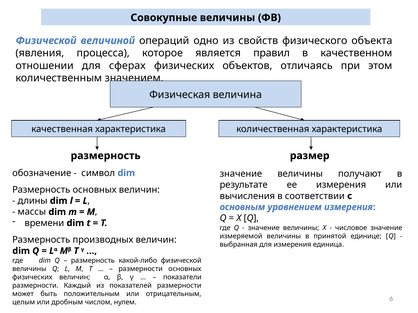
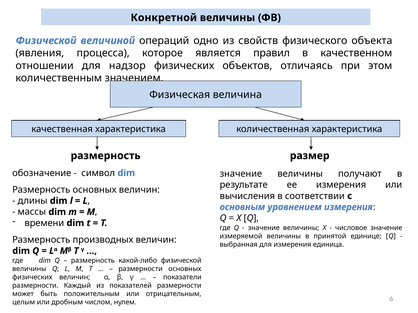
Совокупные: Совокупные -> Конкретной
сферах: сферах -> надзор
